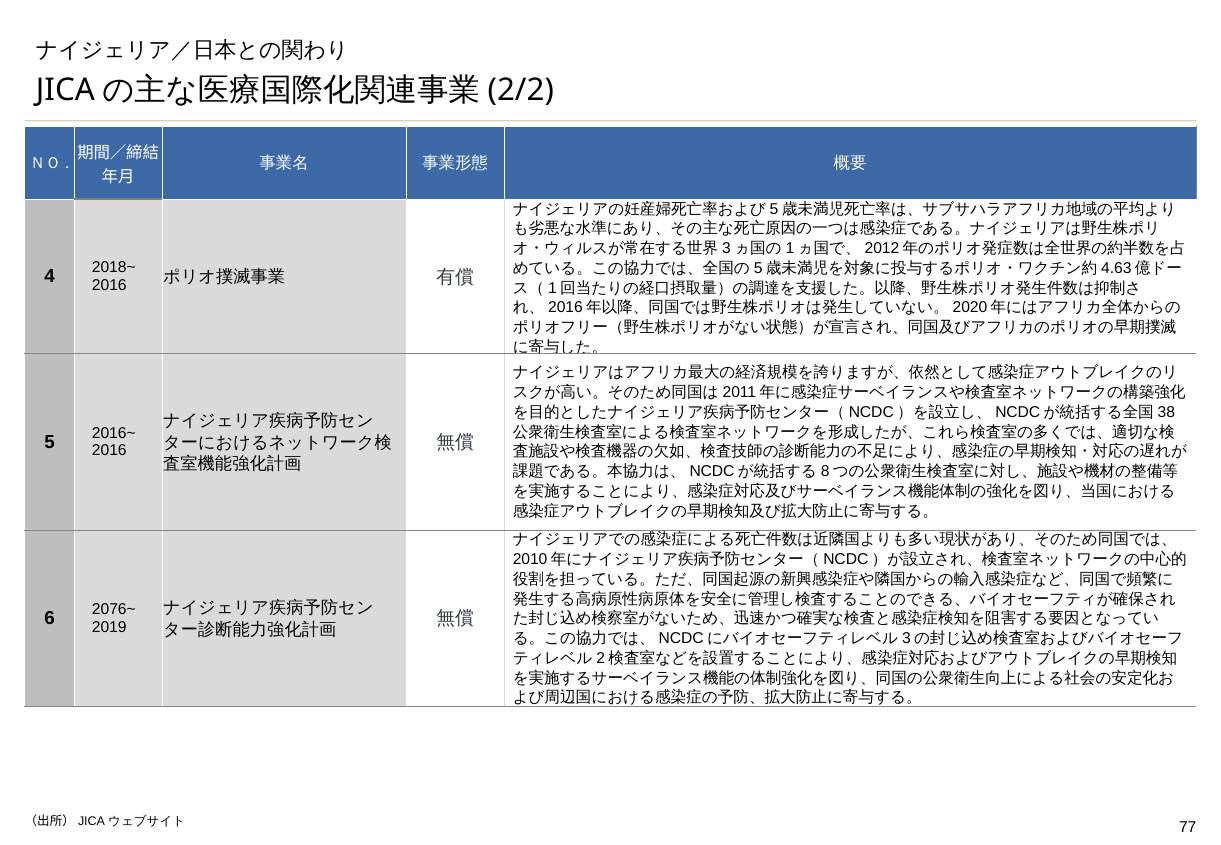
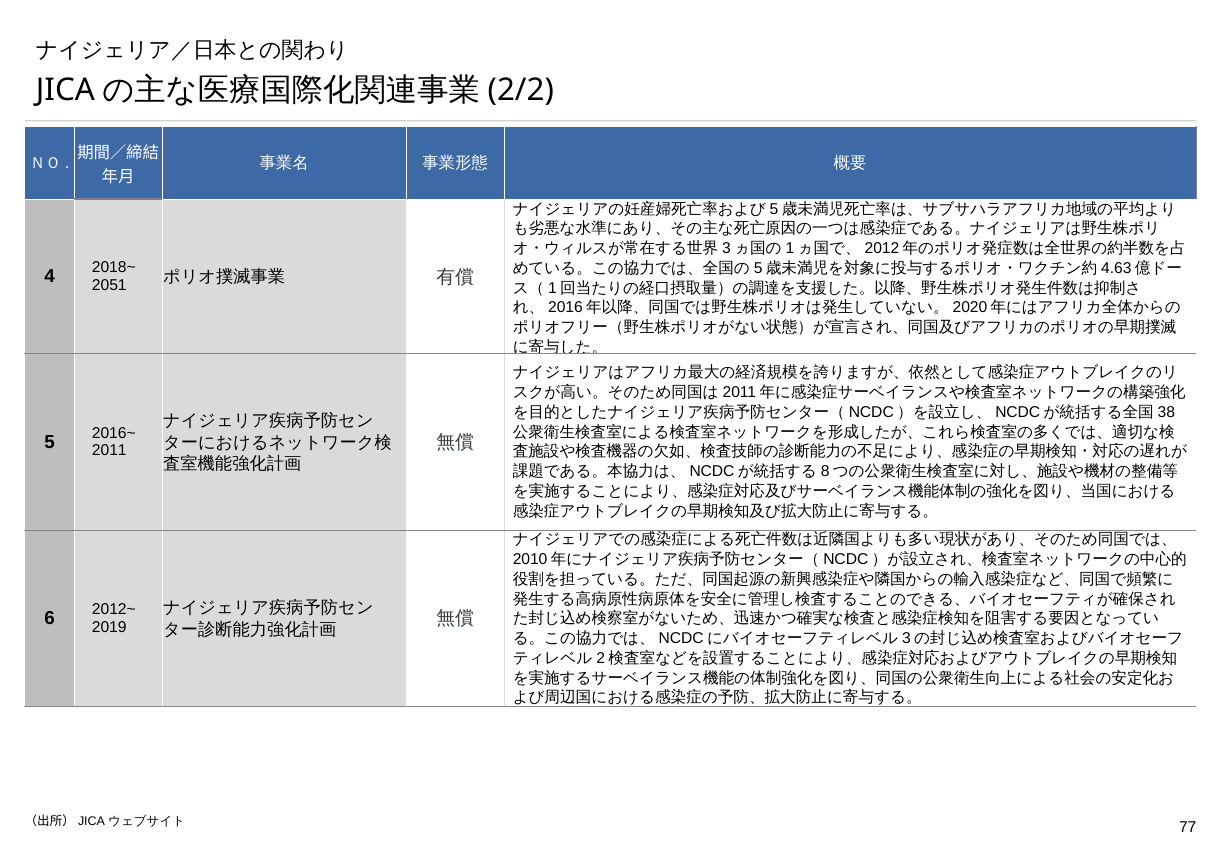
2016 at (109, 285): 2016 -> 2051
2016 at (109, 451): 2016 -> 2011
2076~: 2076~ -> 2012~
